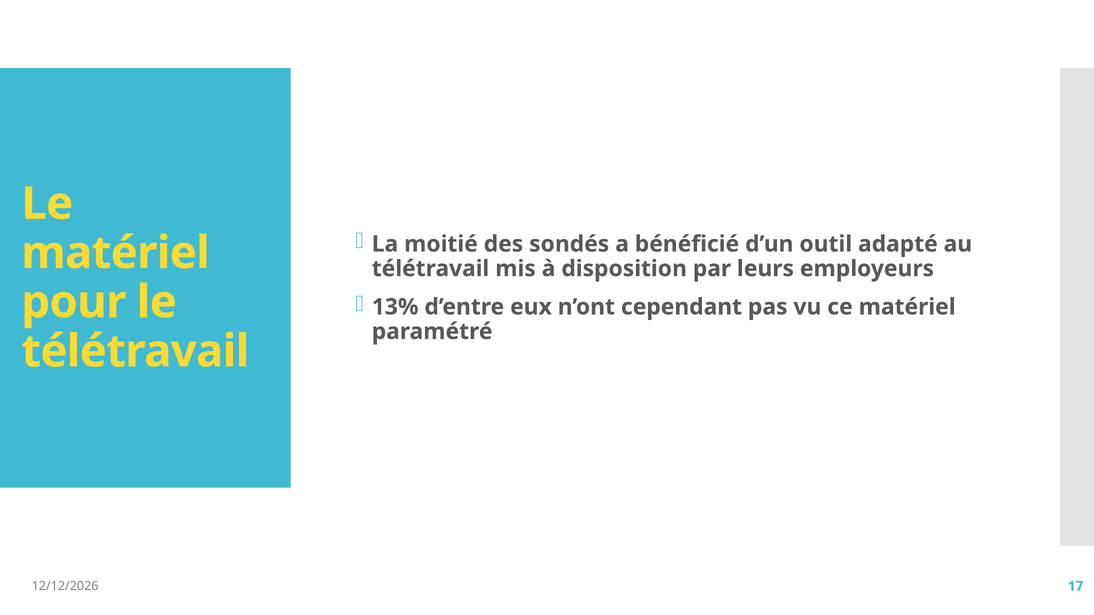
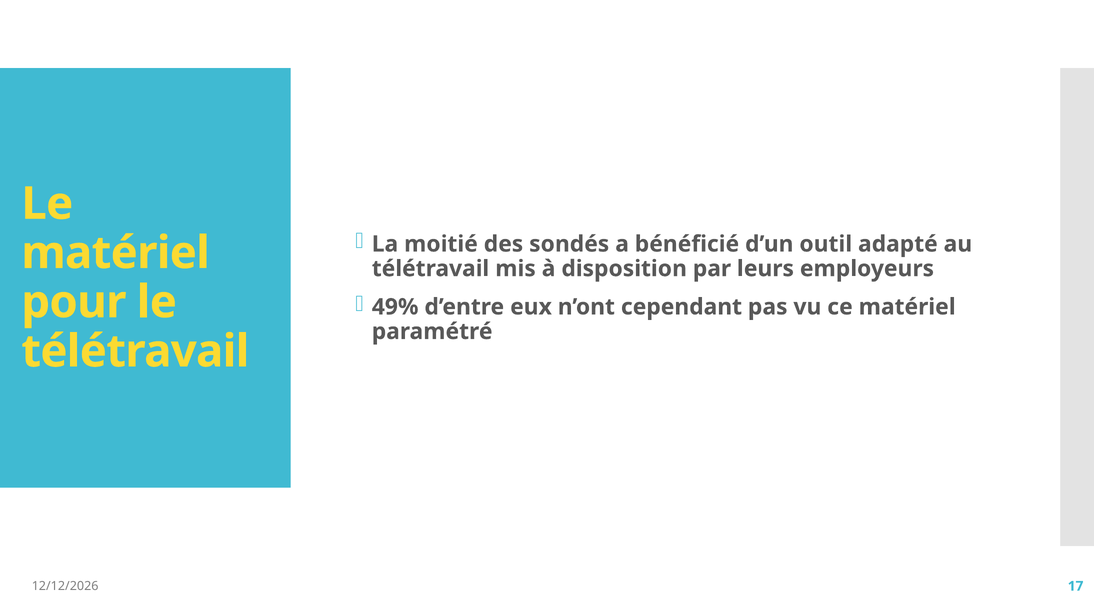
13%: 13% -> 49%
